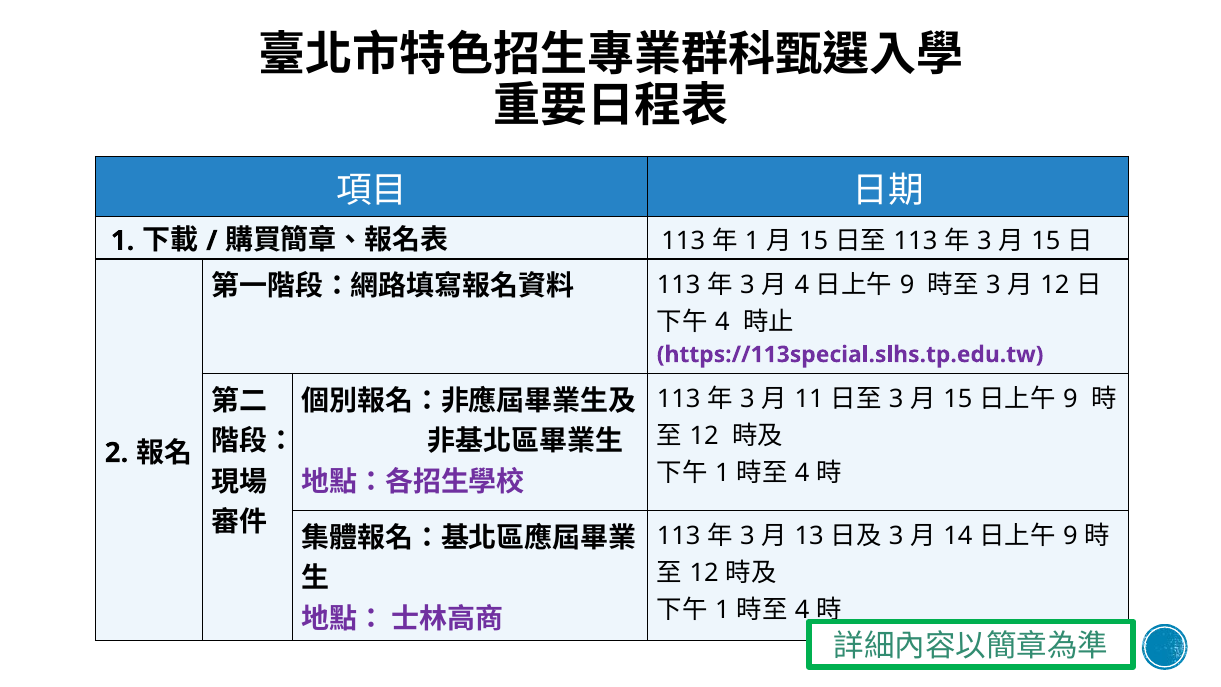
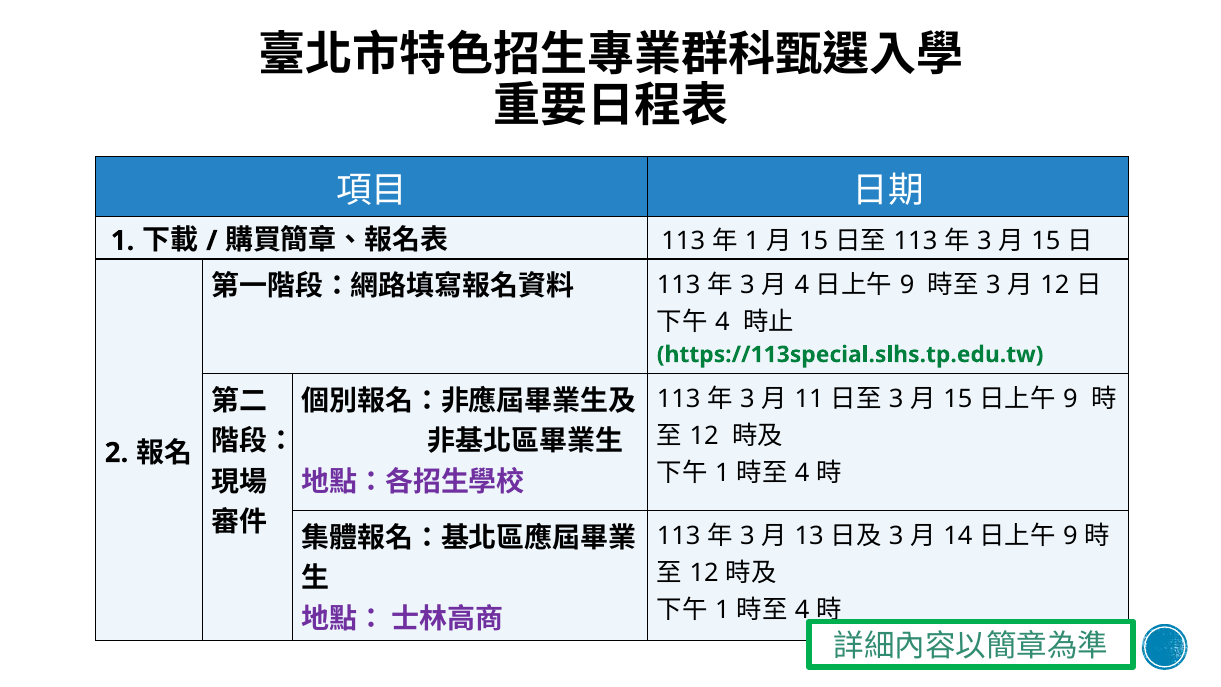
https://113special.slhs.tp.edu.tw colour: purple -> green
